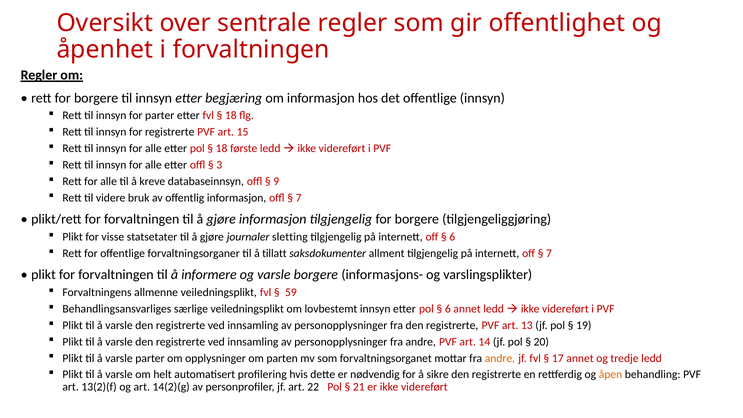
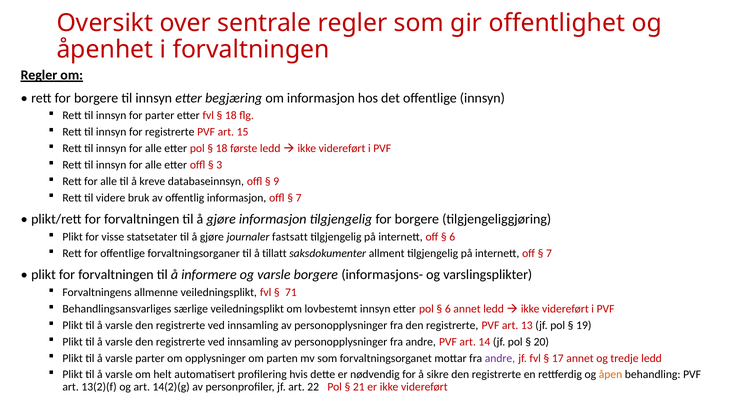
sletting: sletting -> fastsatt
59: 59 -> 71
andre at (500, 358) colour: orange -> purple
